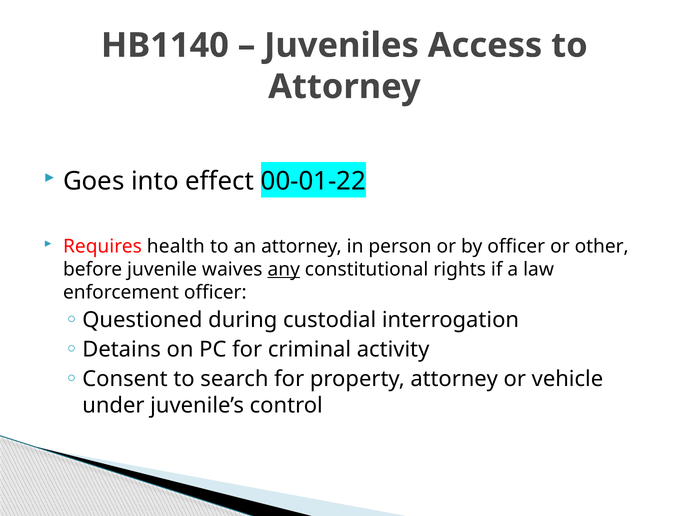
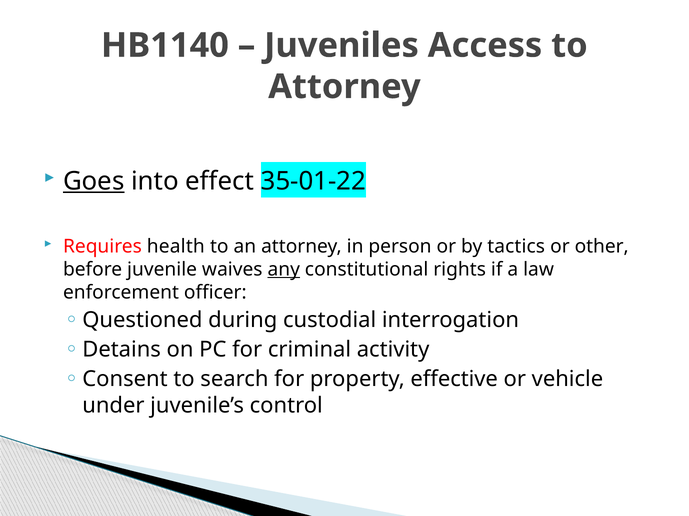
Goes underline: none -> present
00-01-22: 00-01-22 -> 35-01-22
by officer: officer -> tactics
property attorney: attorney -> effective
